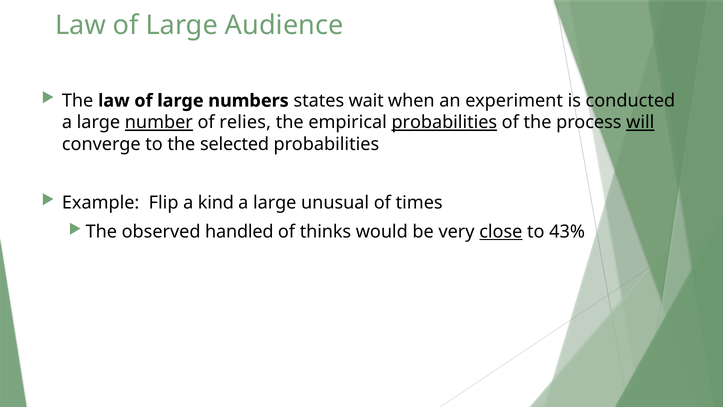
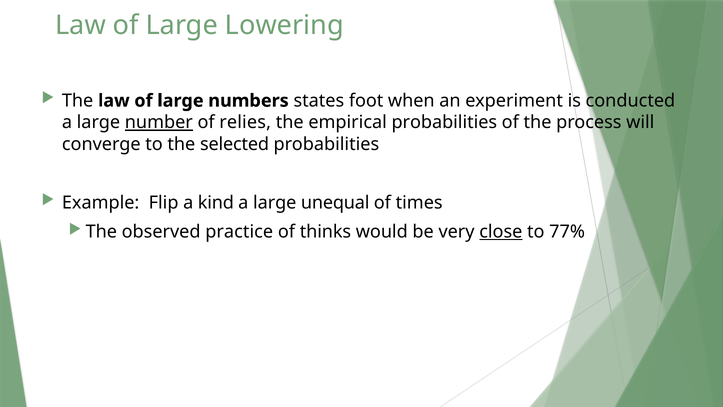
Audience: Audience -> Lowering
wait: wait -> foot
probabilities at (444, 122) underline: present -> none
will underline: present -> none
unusual: unusual -> unequal
handled: handled -> practice
43%: 43% -> 77%
